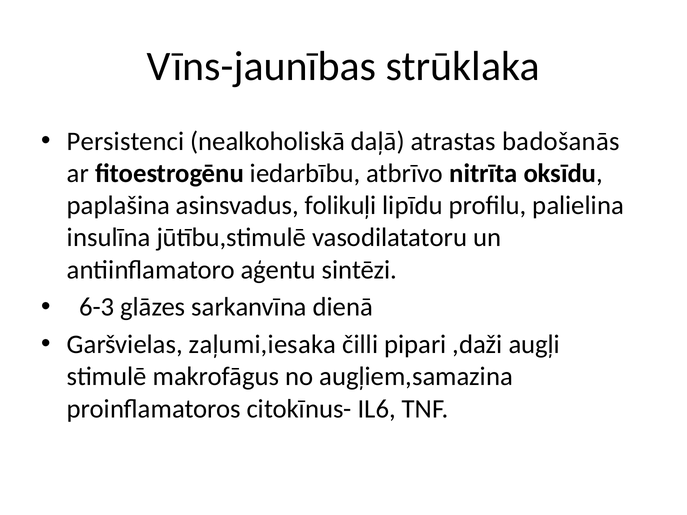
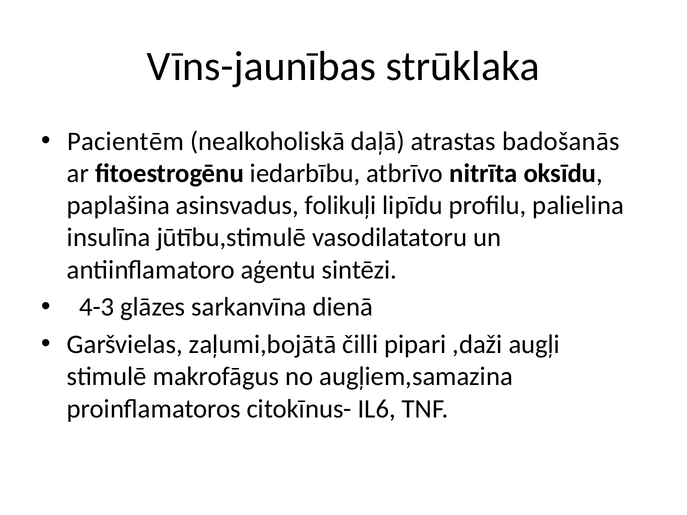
Persistenci: Persistenci -> Pacientēm
6-3: 6-3 -> 4-3
zaļumi,iesaka: zaļumi,iesaka -> zaļumi,bojātā
